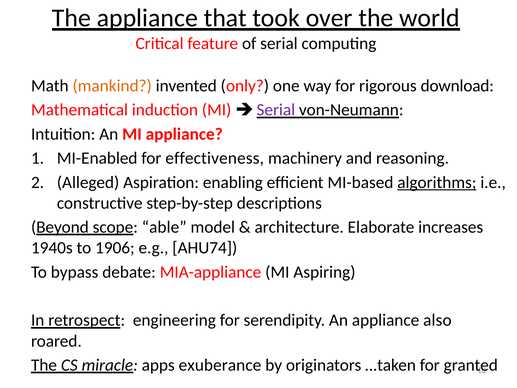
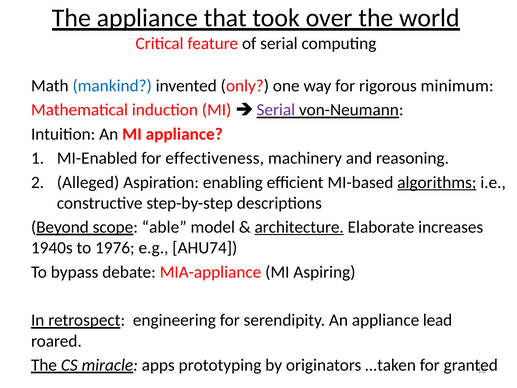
mankind colour: orange -> blue
download: download -> minimum
architecture underline: none -> present
1906: 1906 -> 1976
also: also -> lead
exuberance: exuberance -> prototyping
